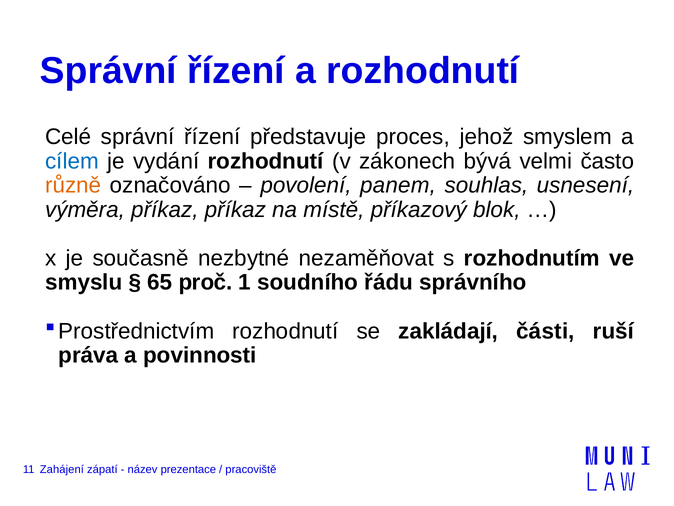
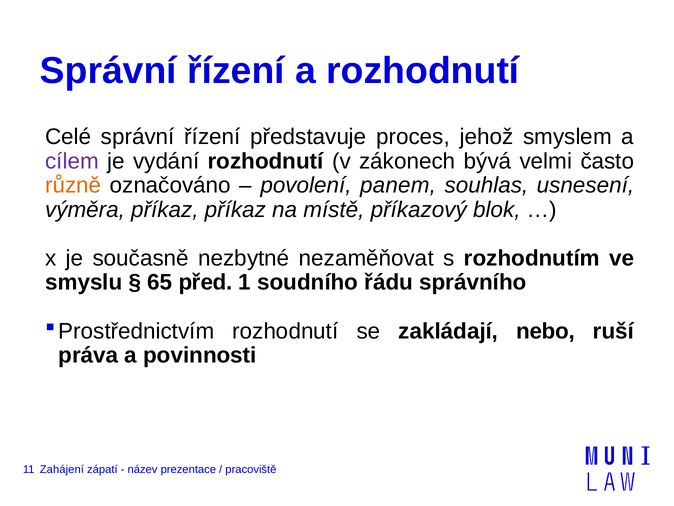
cílem colour: blue -> purple
proč: proč -> před
části: části -> nebo
